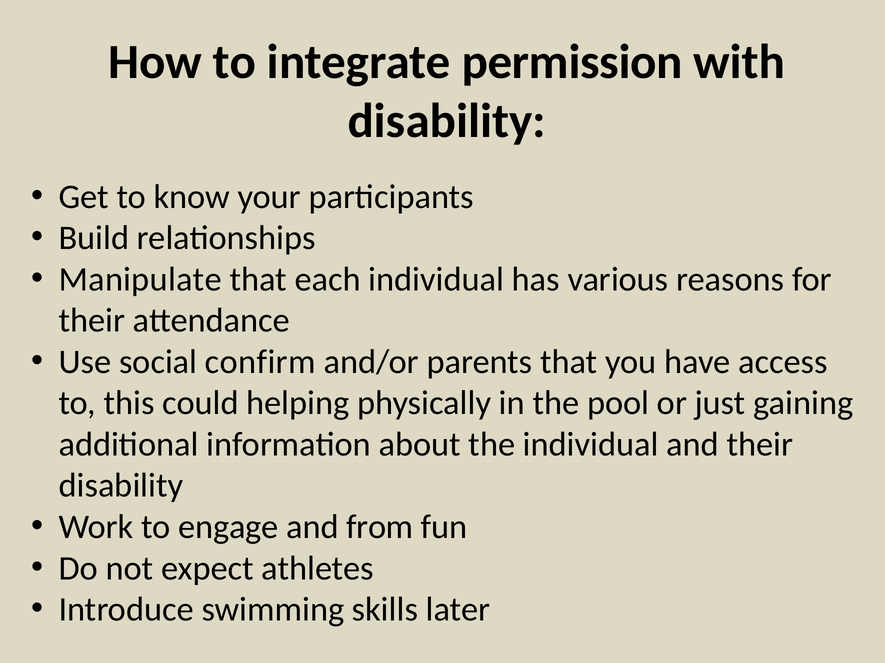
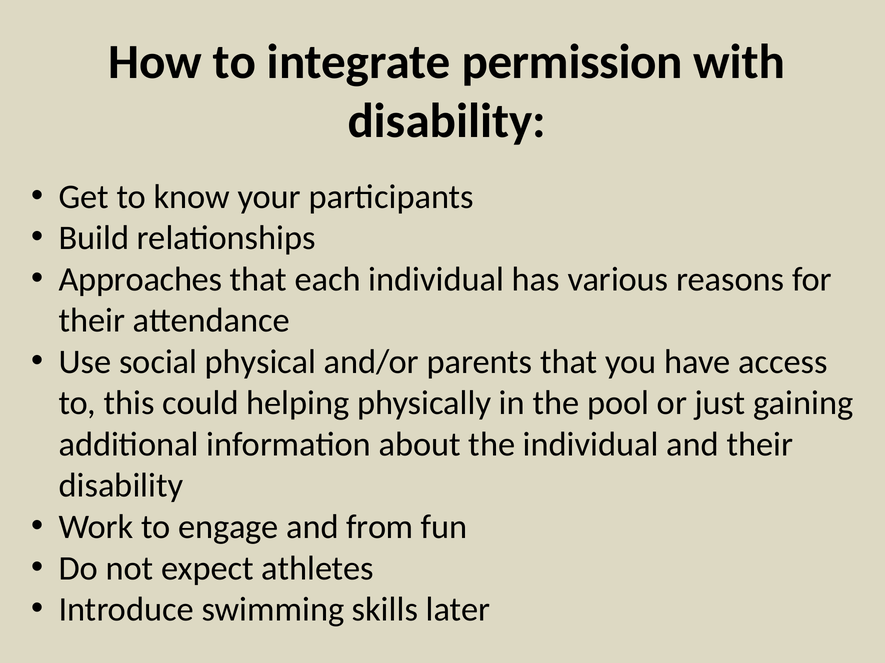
Manipulate: Manipulate -> Approaches
confirm: confirm -> physical
